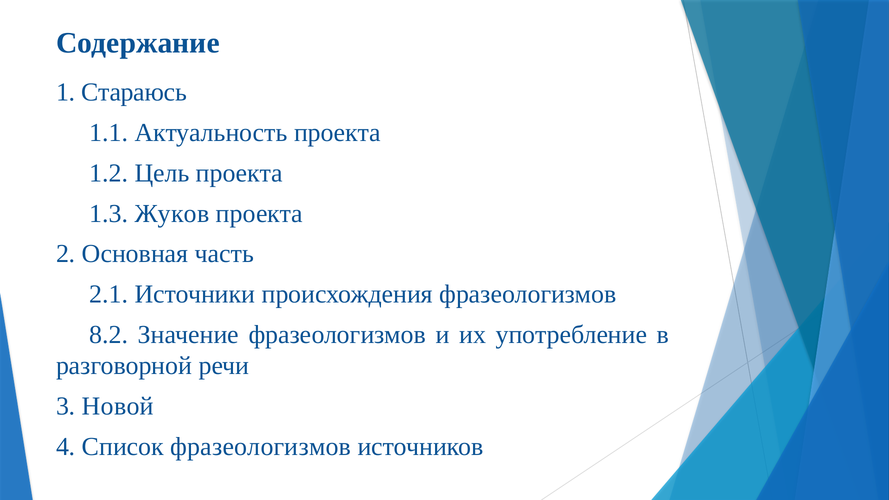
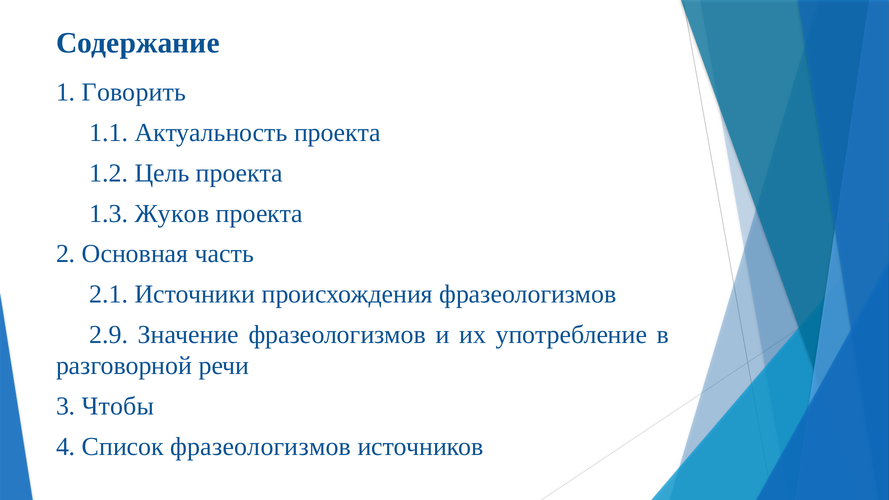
Стараюсь: Стараюсь -> Говорить
8.2: 8.2 -> 2.9
Новой: Новой -> Чтобы
